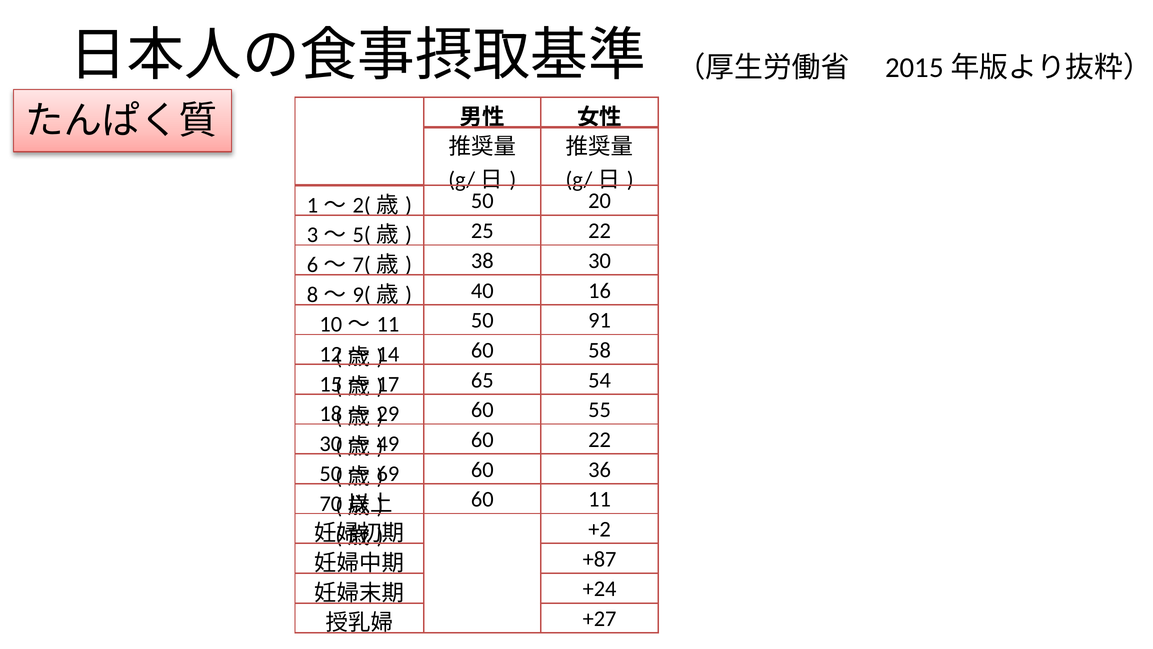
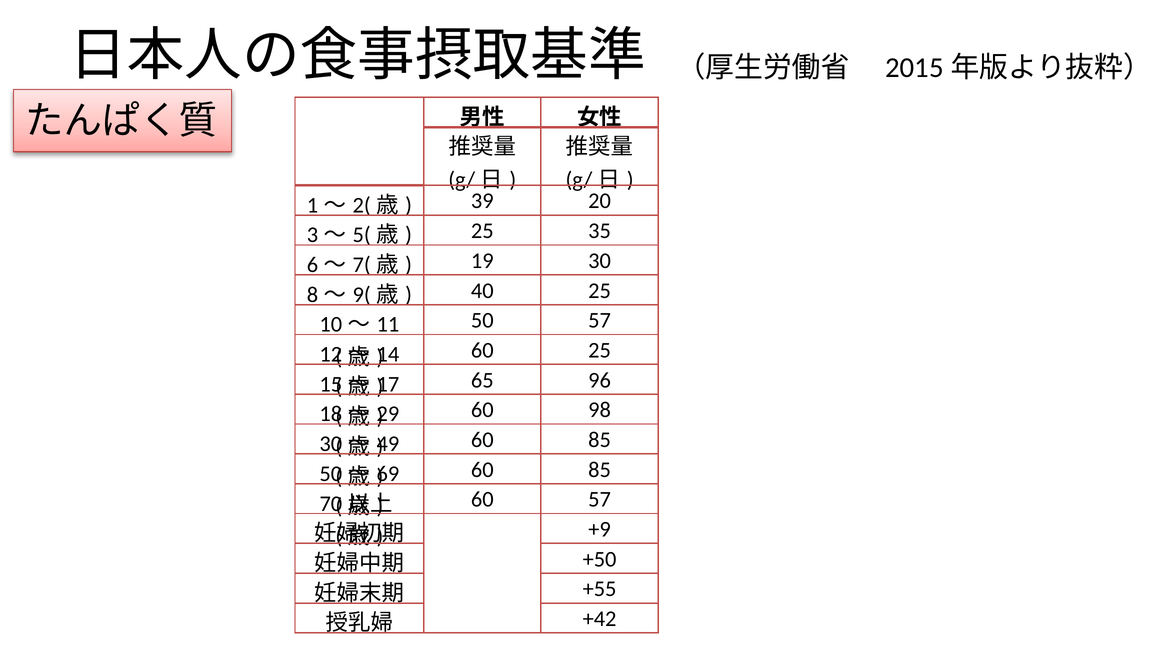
50 at (482, 201): 50 -> 39
25 22: 22 -> 35
38: 38 -> 19
40 16: 16 -> 25
50 91: 91 -> 57
60 58: 58 -> 25
54: 54 -> 96
55: 55 -> 98
22 at (600, 440): 22 -> 85
36 at (600, 469): 36 -> 85
60 11: 11 -> 57
+2: +2 -> +9
+87: +87 -> +50
+24: +24 -> +55
+27: +27 -> +42
